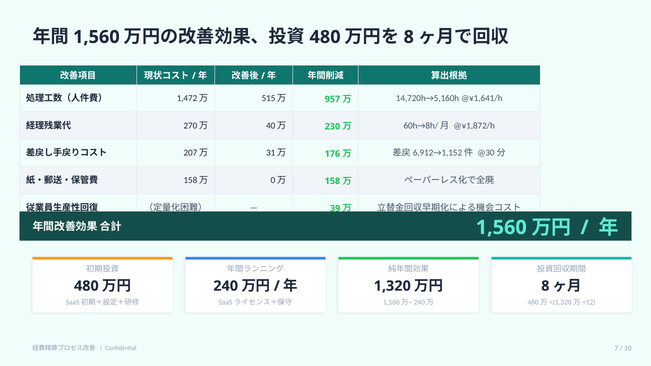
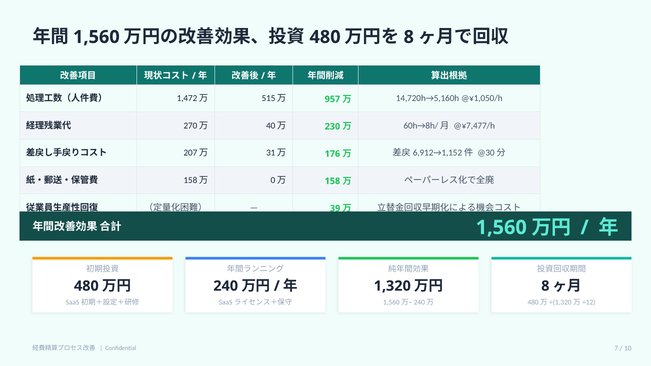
@¥1,641/h: @¥1,641/h -> @¥1,050/h
@¥1,872/h: @¥1,872/h -> @¥7,477/h
